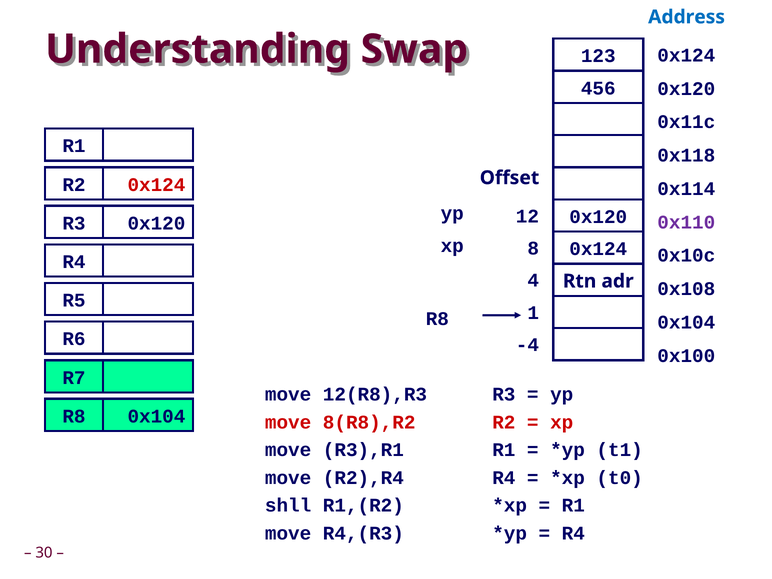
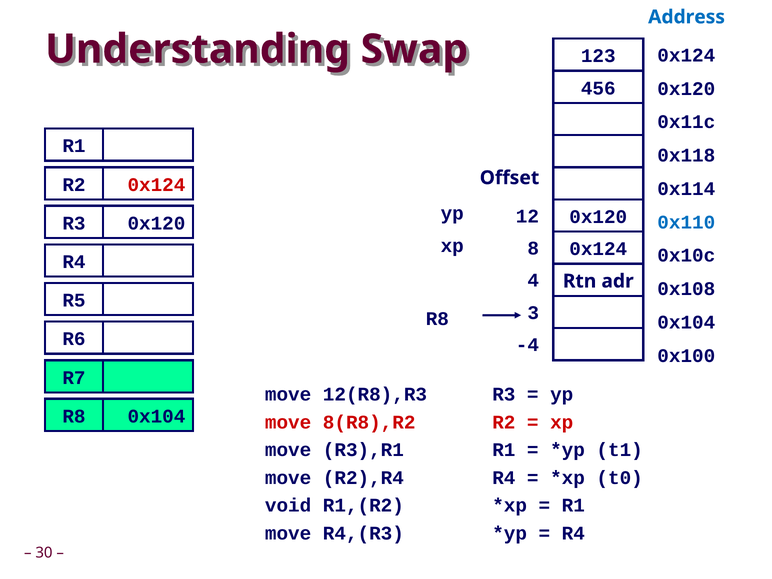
0x110 colour: purple -> blue
1: 1 -> 3
shll: shll -> void
